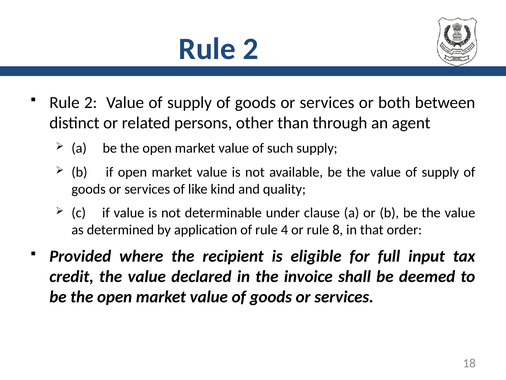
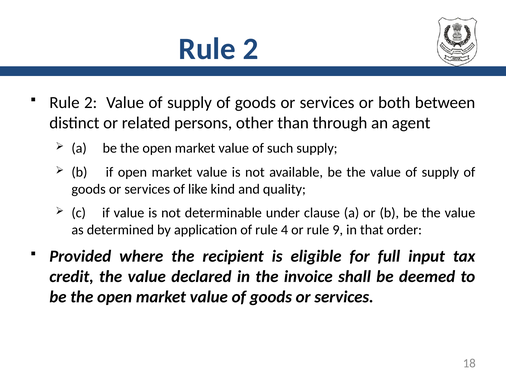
rule 8: 8 -> 9
